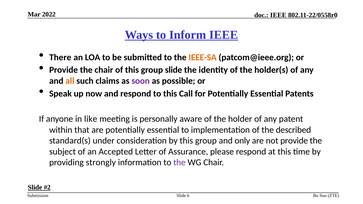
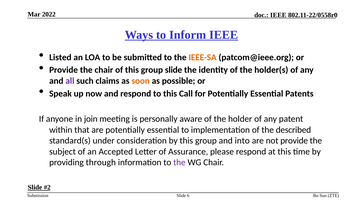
There: There -> Listed
all colour: orange -> purple
soon colour: purple -> orange
like: like -> join
only: only -> into
strongly: strongly -> through
